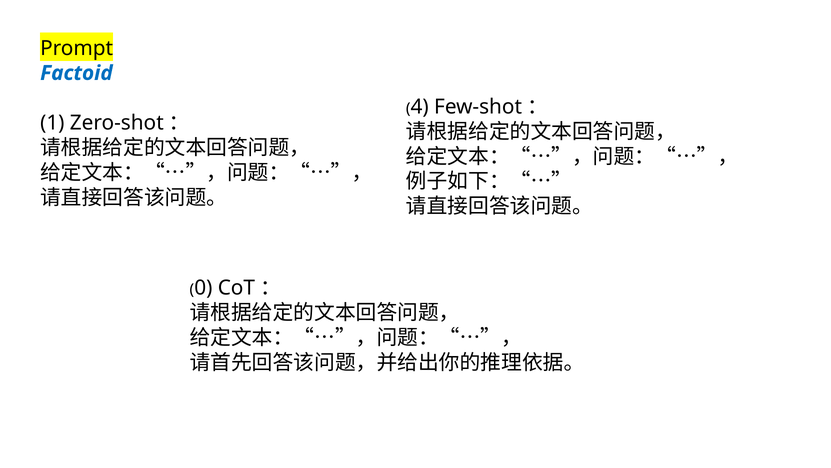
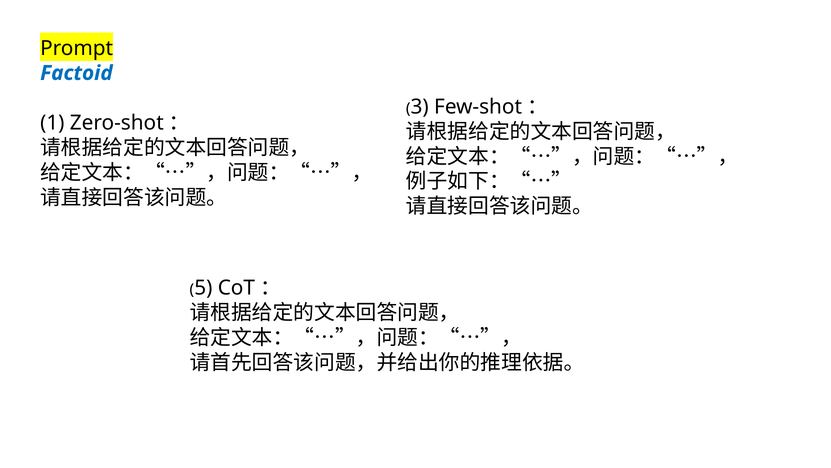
4: 4 -> 3
0: 0 -> 5
